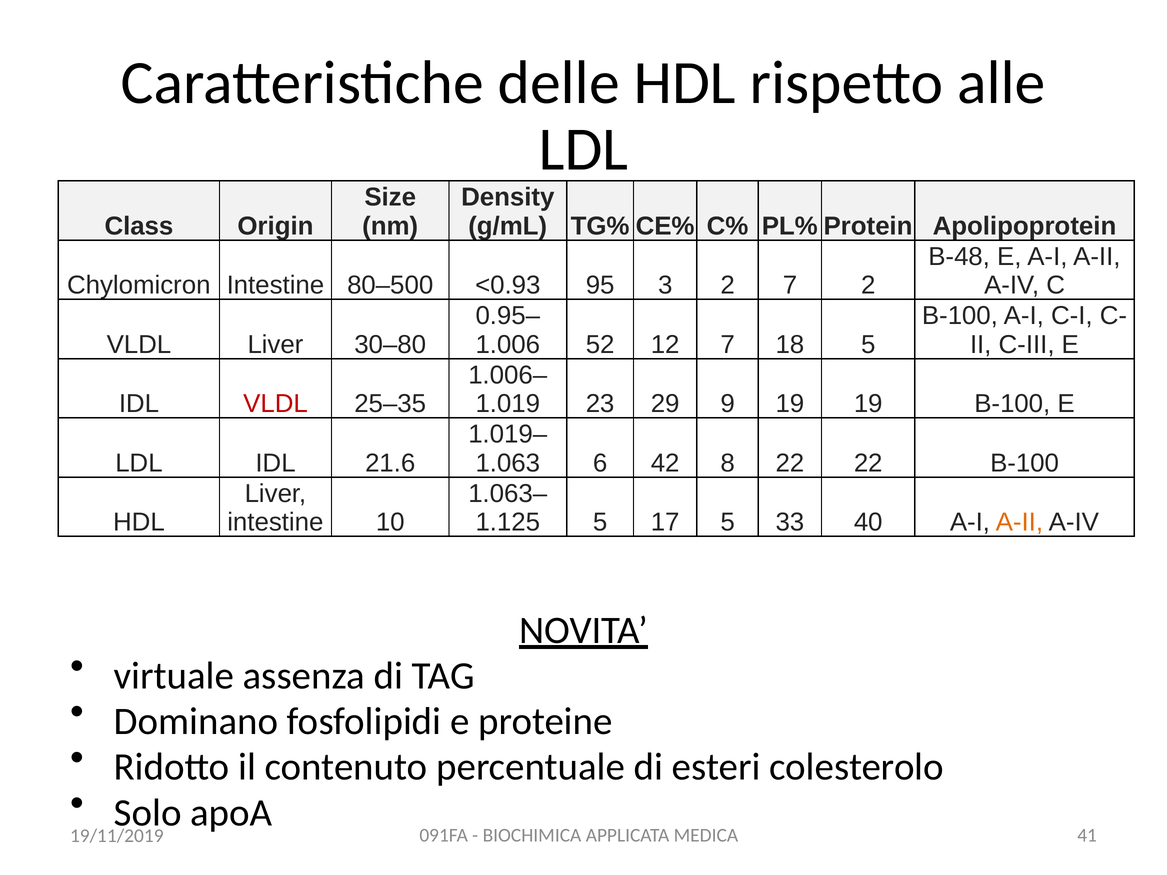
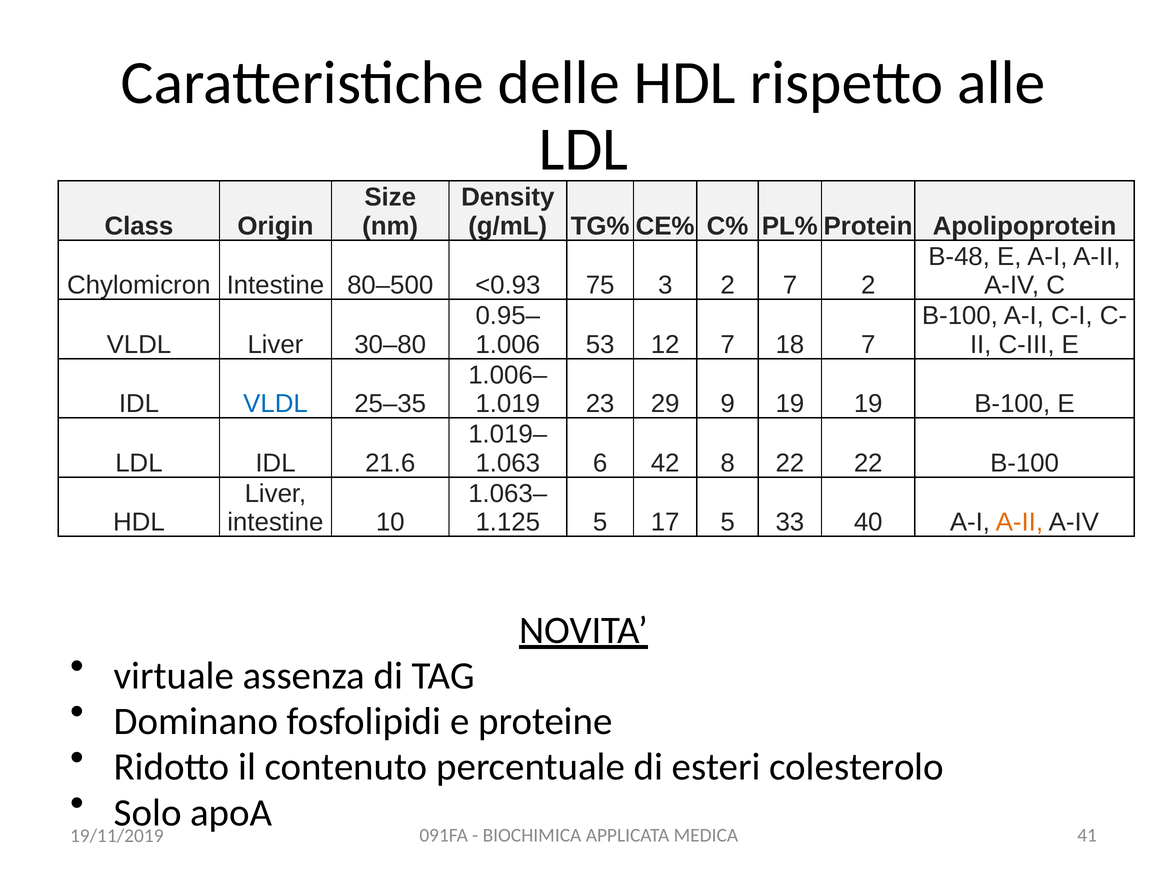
95: 95 -> 75
52: 52 -> 53
18 5: 5 -> 7
VLDL at (276, 404) colour: red -> blue
